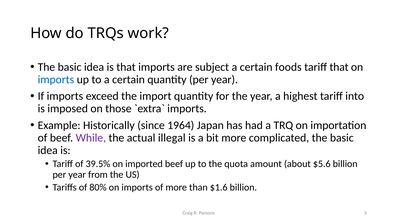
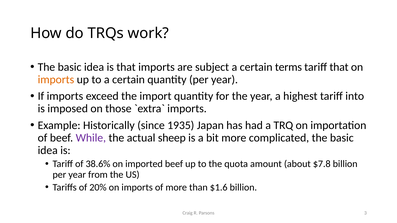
foods: foods -> terms
imports at (56, 80) colour: blue -> orange
1964: 1964 -> 1935
illegal: illegal -> sheep
39.5%: 39.5% -> 38.6%
$5.6: $5.6 -> $7.8
80%: 80% -> 20%
